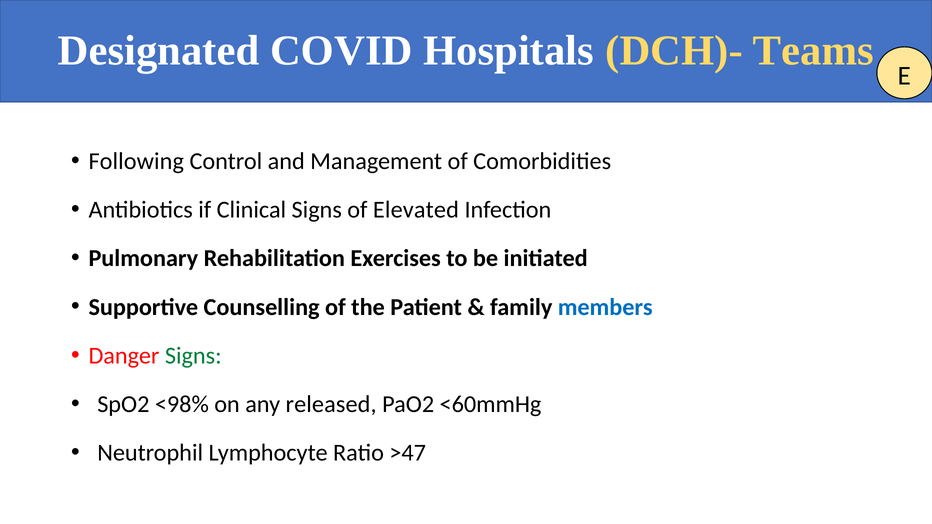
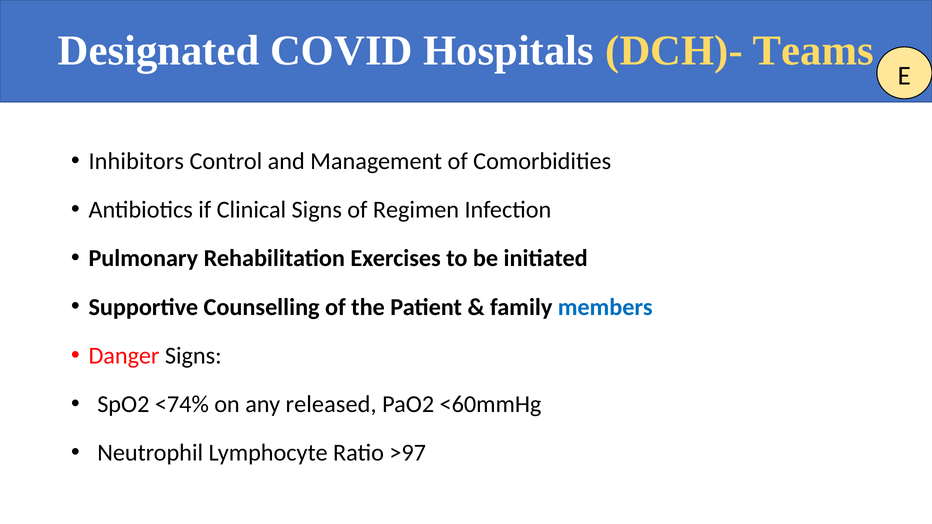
Following: Following -> Inhibitors
Elevated: Elevated -> Regimen
Signs at (193, 356) colour: green -> black
<98%: <98% -> <74%
>47: >47 -> >97
